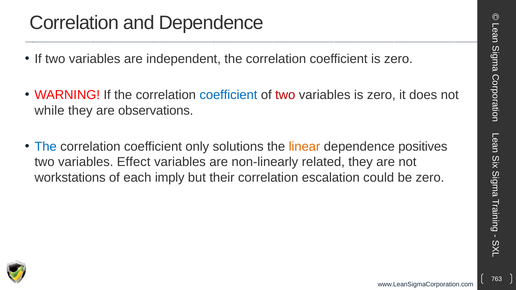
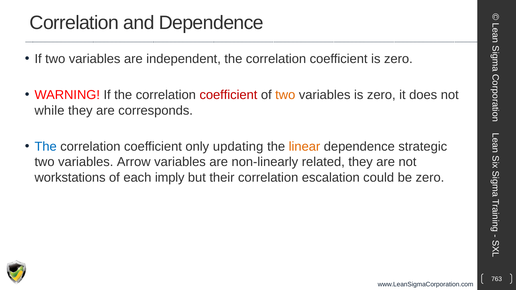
coefficient at (228, 95) colour: blue -> red
two at (285, 95) colour: red -> orange
observations: observations -> corresponds
solutions: solutions -> updating
positives: positives -> strategic
Effect: Effect -> Arrow
